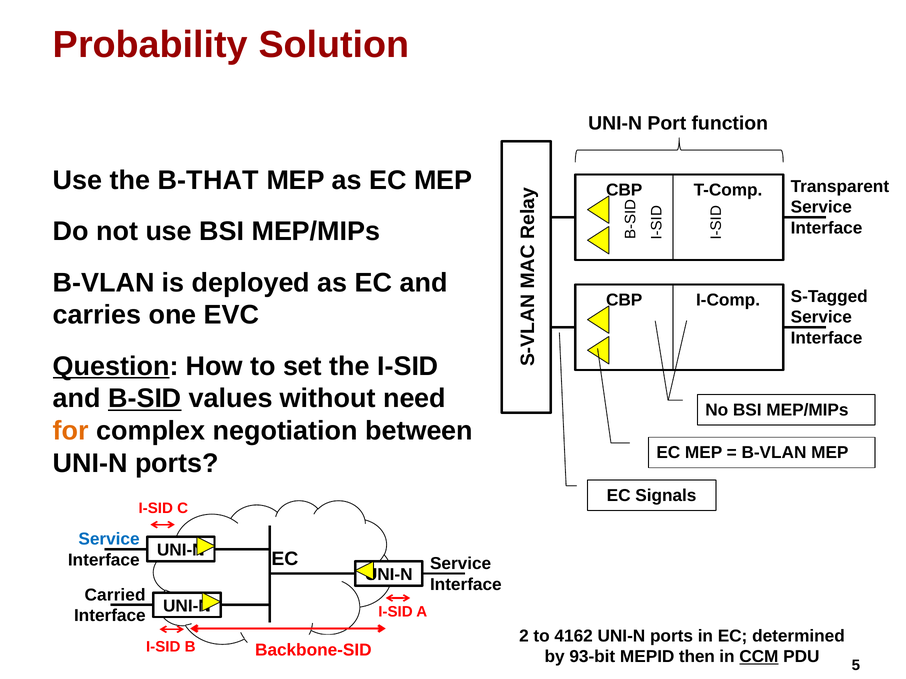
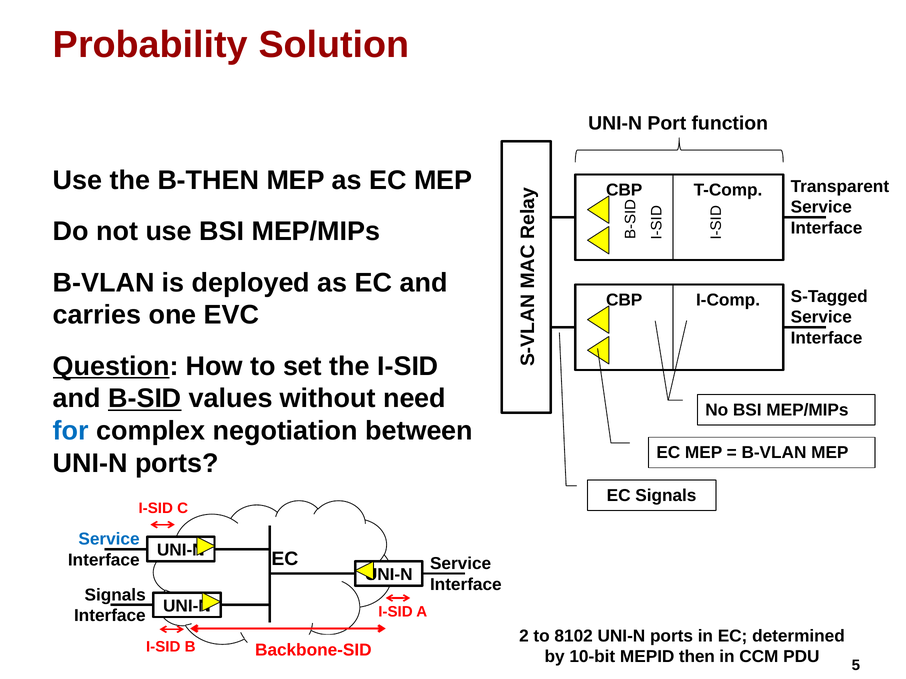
B-THAT: B-THAT -> B-THEN
for colour: orange -> blue
Carried at (115, 595): Carried -> Signals
4162: 4162 -> 8102
93-bit: 93-bit -> 10-bit
CCM underline: present -> none
